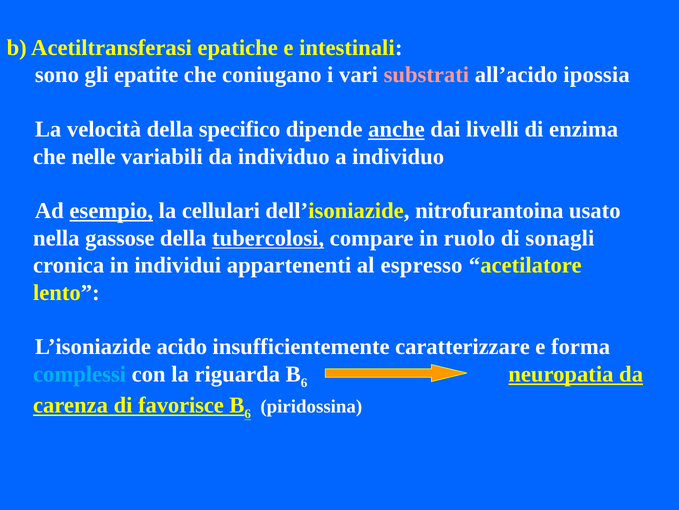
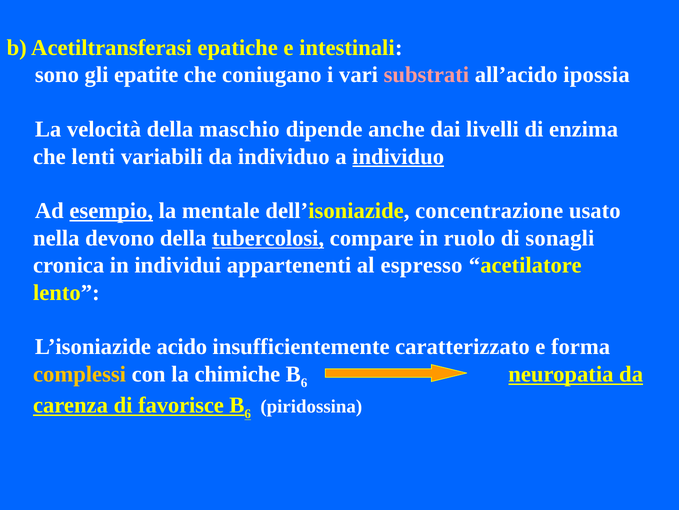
specifico: specifico -> maschio
anche underline: present -> none
nelle: nelle -> lenti
individuo at (398, 156) underline: none -> present
cellulari: cellulari -> mentale
nitrofurantoina: nitrofurantoina -> concentrazione
gassose: gassose -> devono
caratterizzare: caratterizzare -> caratterizzato
complessi colour: light blue -> yellow
riguarda: riguarda -> chimiche
